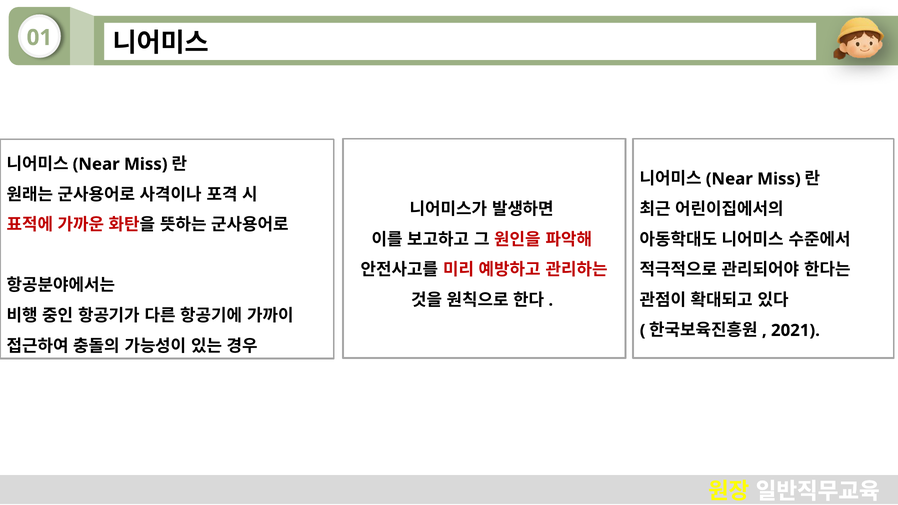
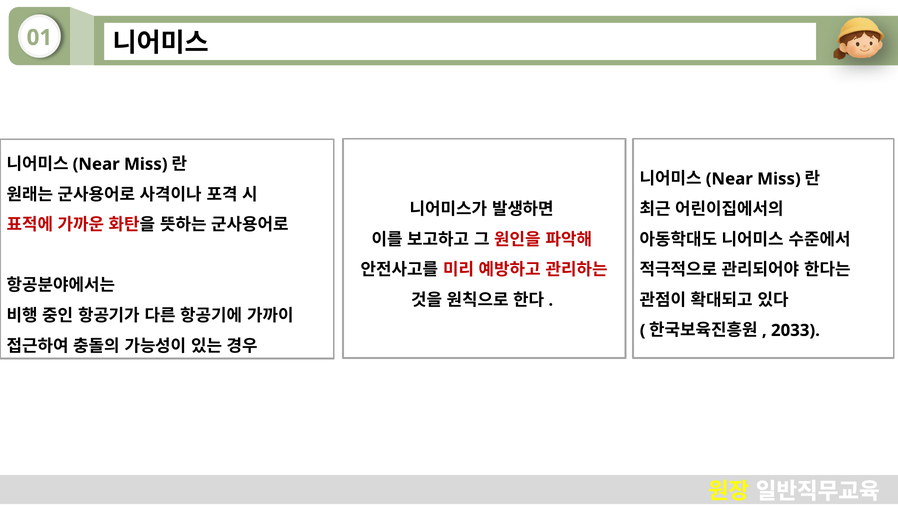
2021: 2021 -> 2033
